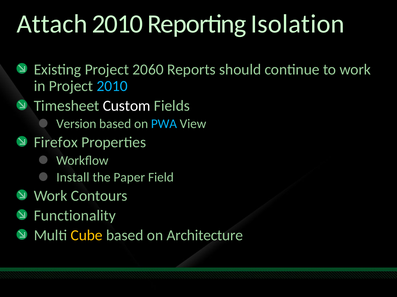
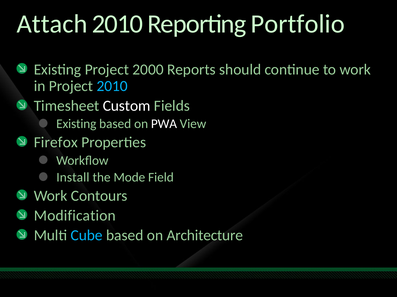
Isolation: Isolation -> Portfolio
2060: 2060 -> 2000
Version at (76, 124): Version -> Existing
PWA colour: light blue -> white
Paper: Paper -> Mode
Functionality: Functionality -> Modification
Cube colour: yellow -> light blue
